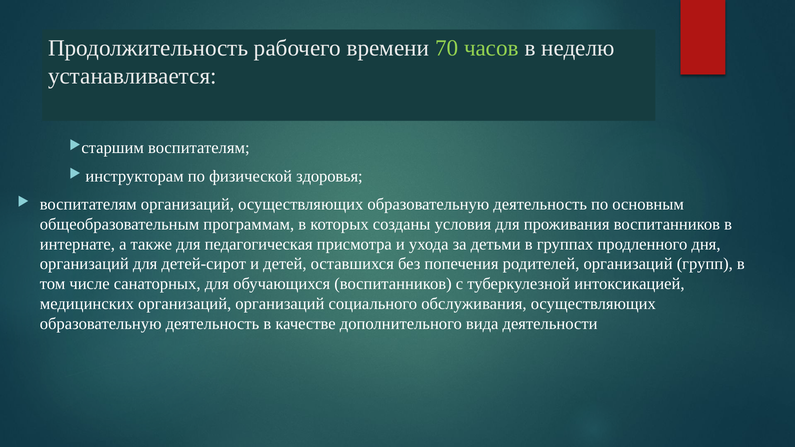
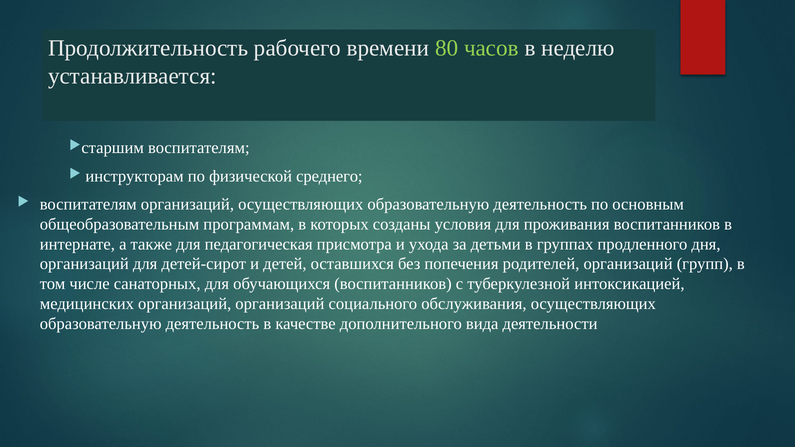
70: 70 -> 80
здоровья: здоровья -> среднего
